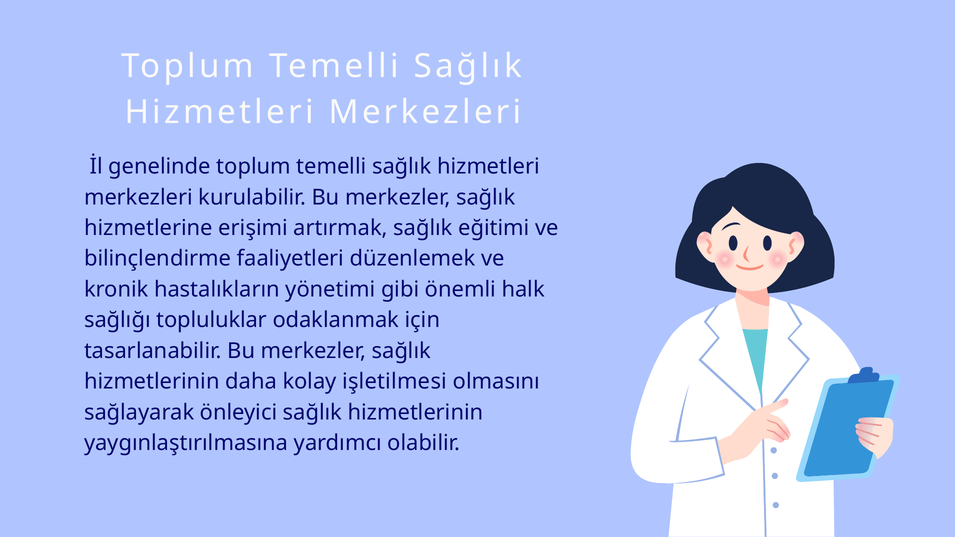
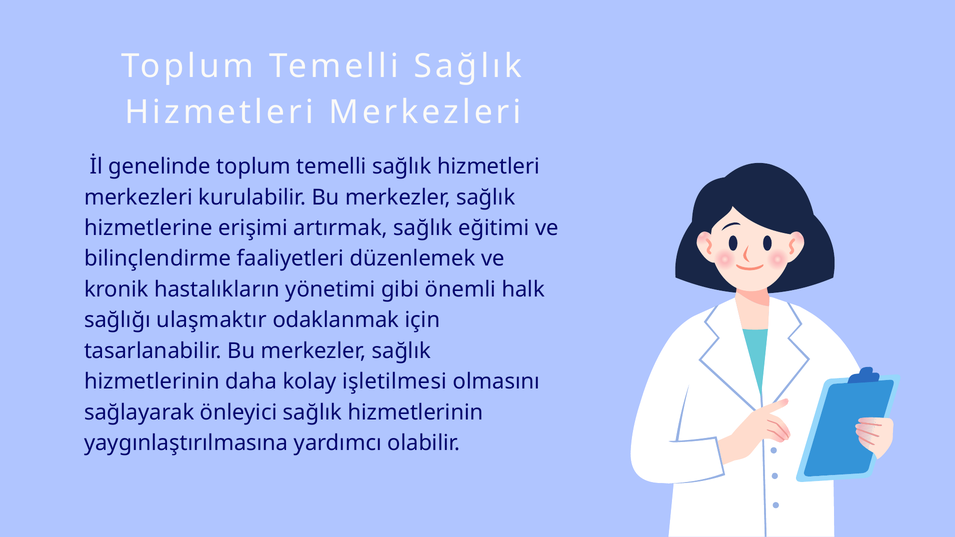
topluluklar: topluluklar -> ulaşmaktır
